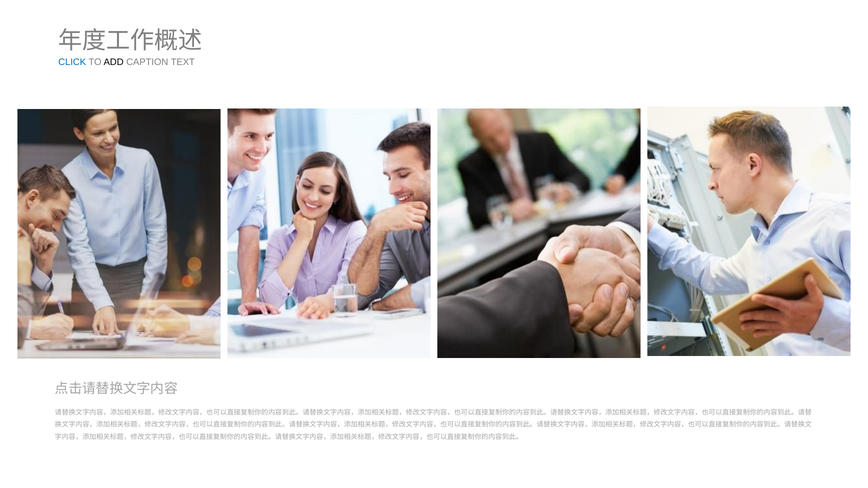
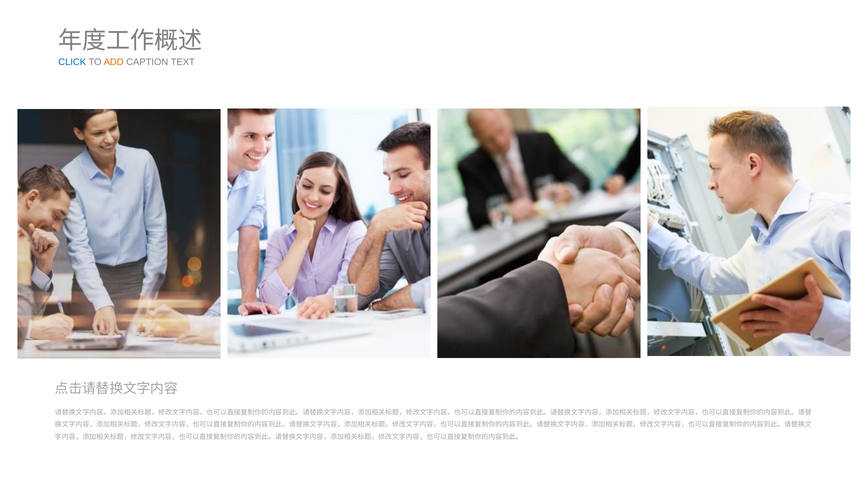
ADD colour: black -> orange
